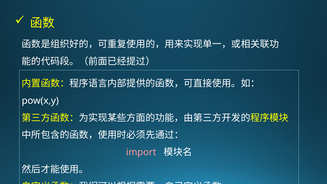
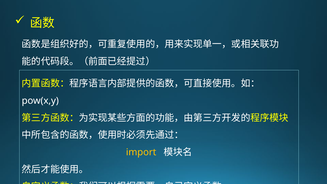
import colour: pink -> yellow
